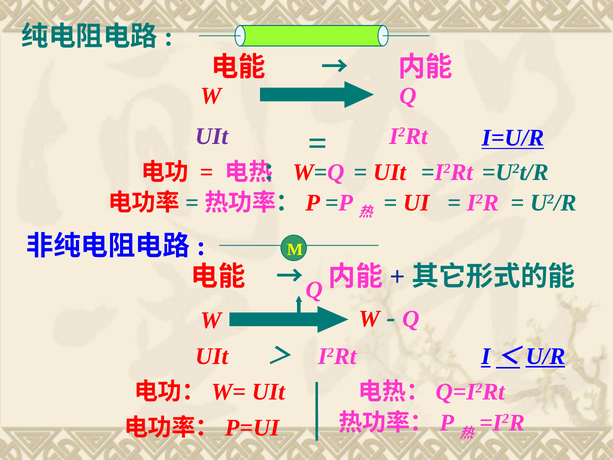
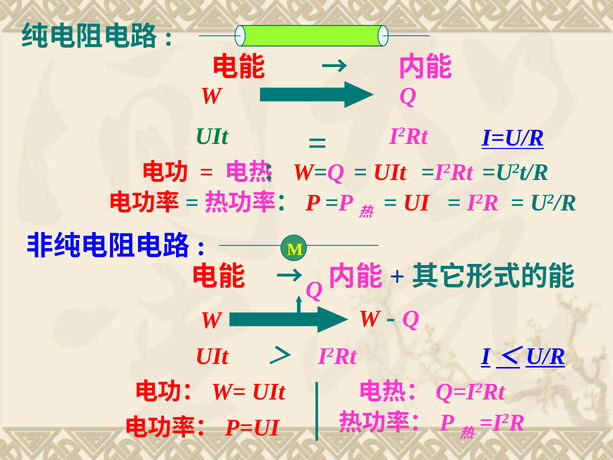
UIt at (212, 136) colour: purple -> green
